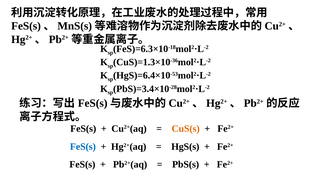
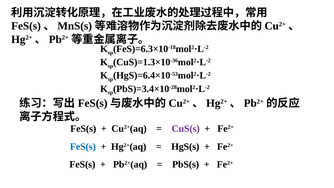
CuS(s colour: orange -> purple
